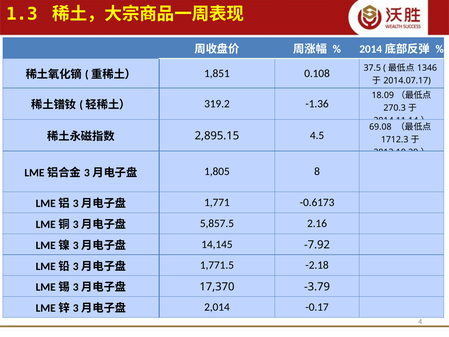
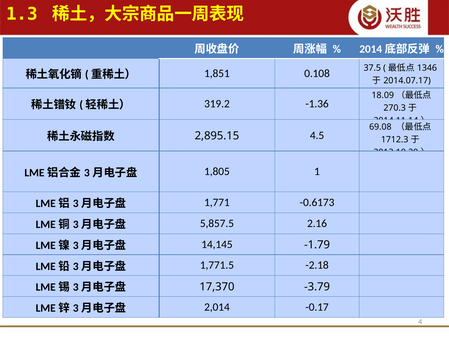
8: 8 -> 1
-7.92: -7.92 -> -1.79
